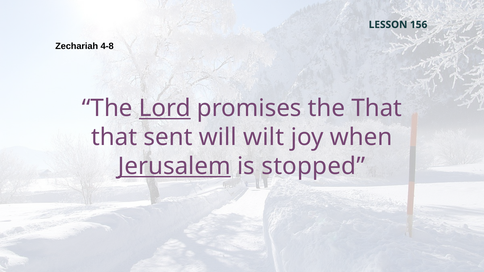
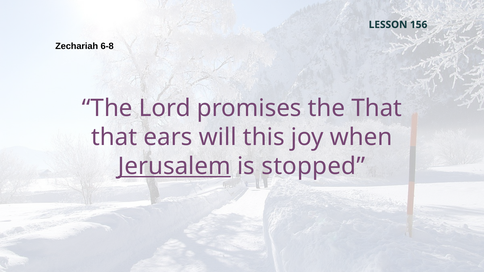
4-8: 4-8 -> 6-8
Lord underline: present -> none
sent: sent -> ears
wilt: wilt -> this
